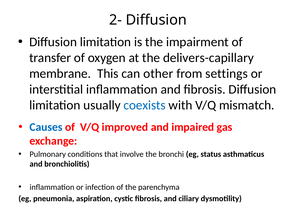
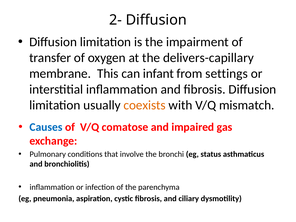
other: other -> infant
coexists colour: blue -> orange
improved: improved -> comatose
